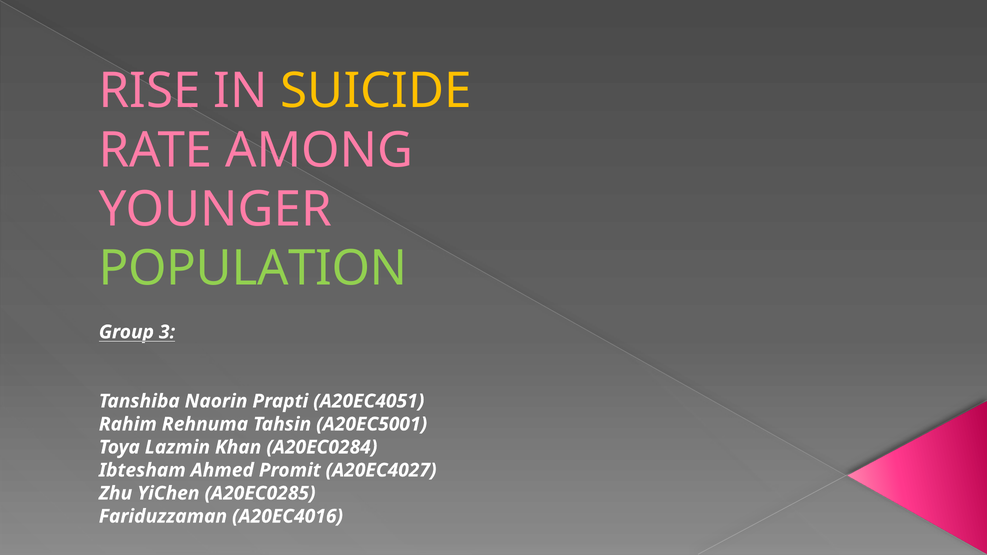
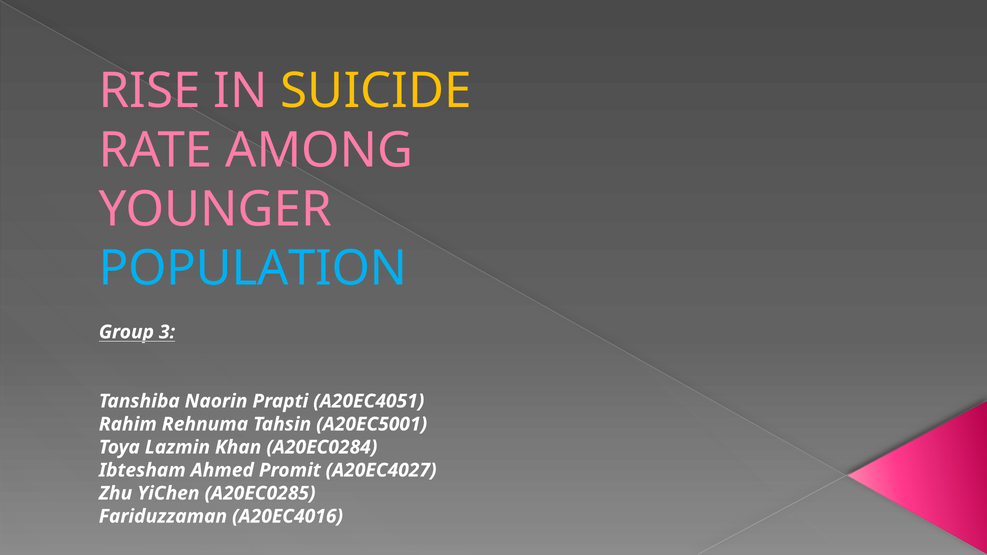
POPULATION colour: light green -> light blue
